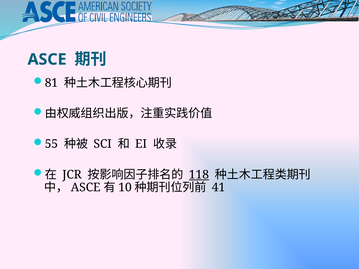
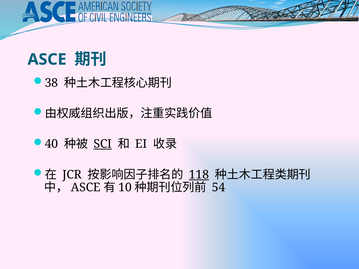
81: 81 -> 38
55: 55 -> 40
SCI underline: none -> present
41: 41 -> 54
